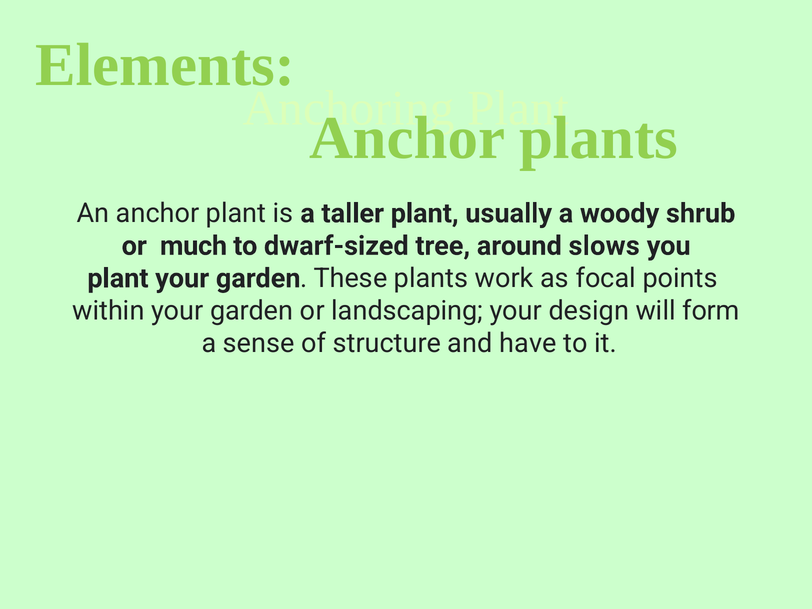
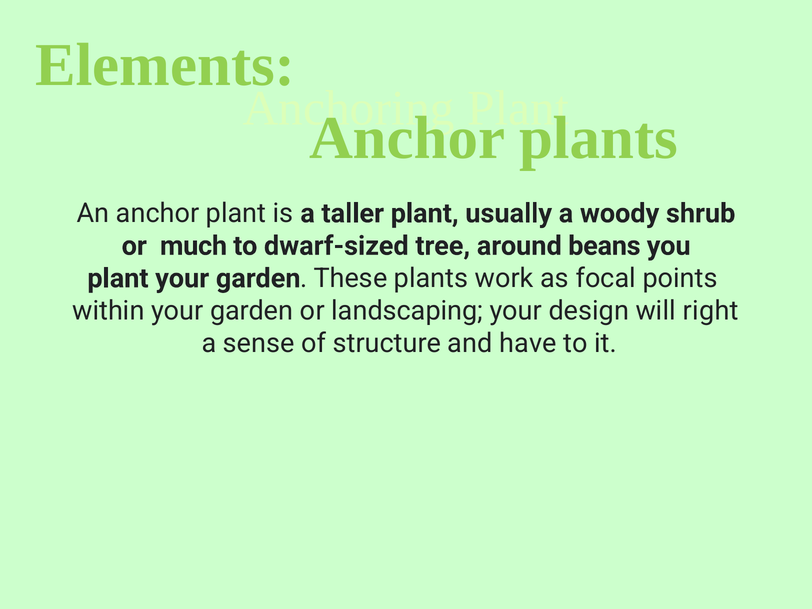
slows: slows -> beans
form: form -> right
